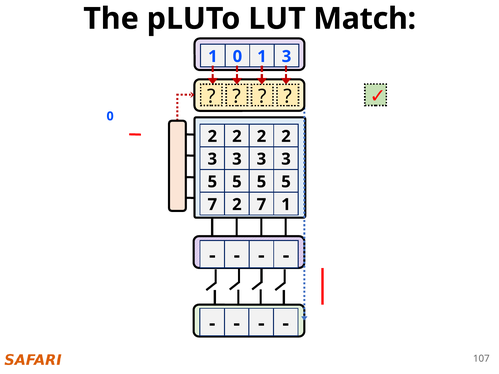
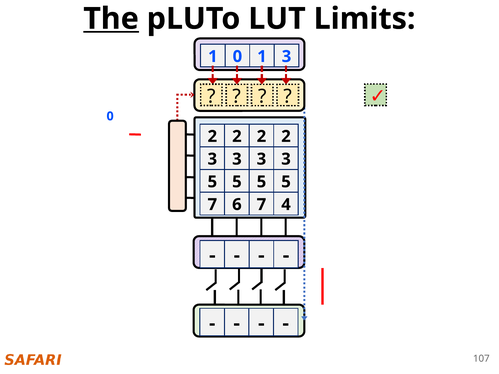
The underline: none -> present
Match: Match -> Limits
7 2: 2 -> 6
7 1: 1 -> 4
